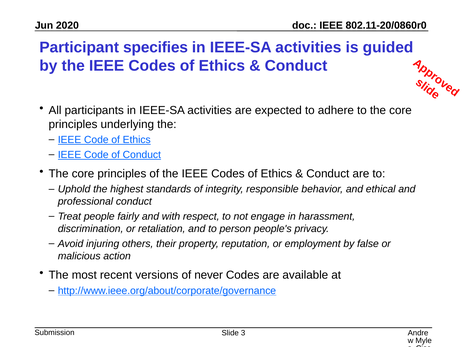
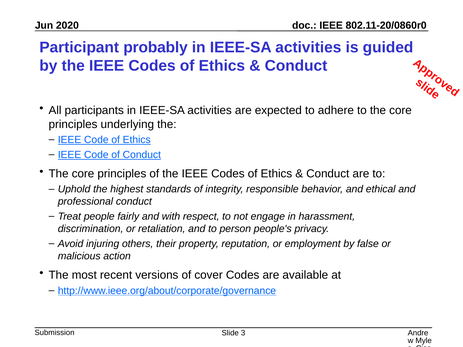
specifies: specifies -> probably
never: never -> cover
